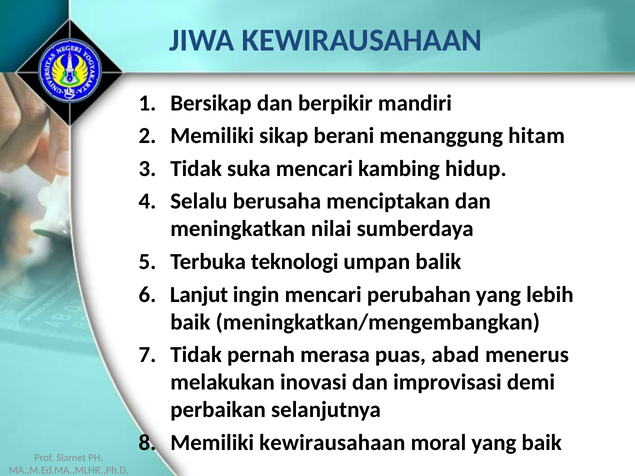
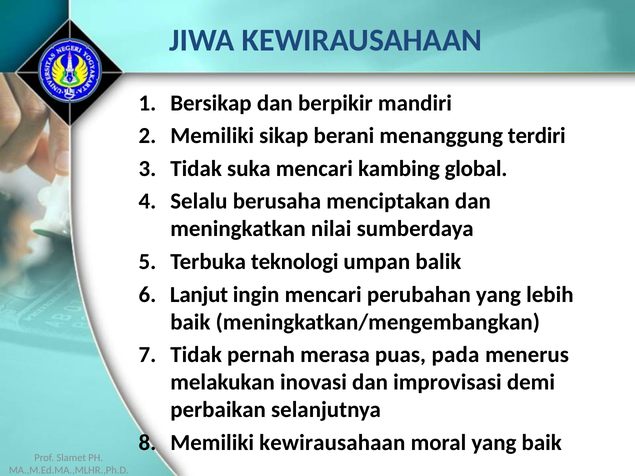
hitam: hitam -> terdiri
hidup: hidup -> global
abad: abad -> pada
